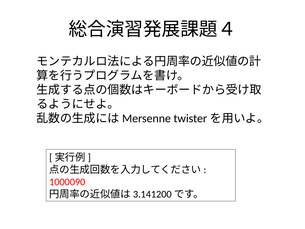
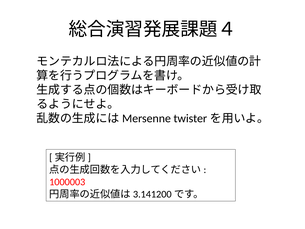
1000090: 1000090 -> 1000003
